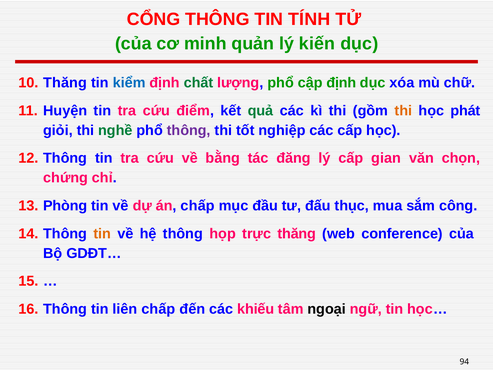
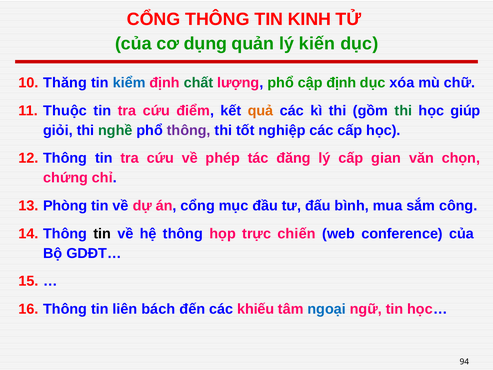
TÍNH: TÍNH -> KINH
minh: minh -> dụng
Huyện: Huyện -> Thuộc
quả colour: green -> orange
thi at (403, 111) colour: orange -> green
phát: phát -> giúp
bằng: bằng -> phép
án chấp: chấp -> cổng
thục: thục -> bình
tin at (102, 234) colour: orange -> black
trực thăng: thăng -> chiến
liên chấp: chấp -> bách
ngoại colour: black -> blue
